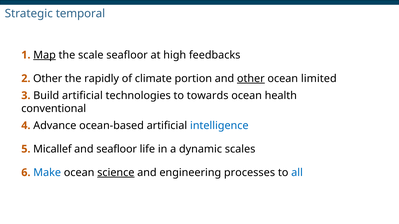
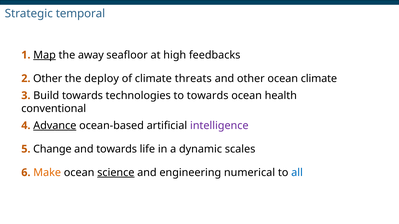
scale: scale -> away
rapidly: rapidly -> deploy
portion: portion -> threats
other at (251, 79) underline: present -> none
ocean limited: limited -> climate
Build artificial: artificial -> towards
Advance underline: none -> present
intelligence colour: blue -> purple
Micallef: Micallef -> Change
and seafloor: seafloor -> towards
Make colour: blue -> orange
processes: processes -> numerical
